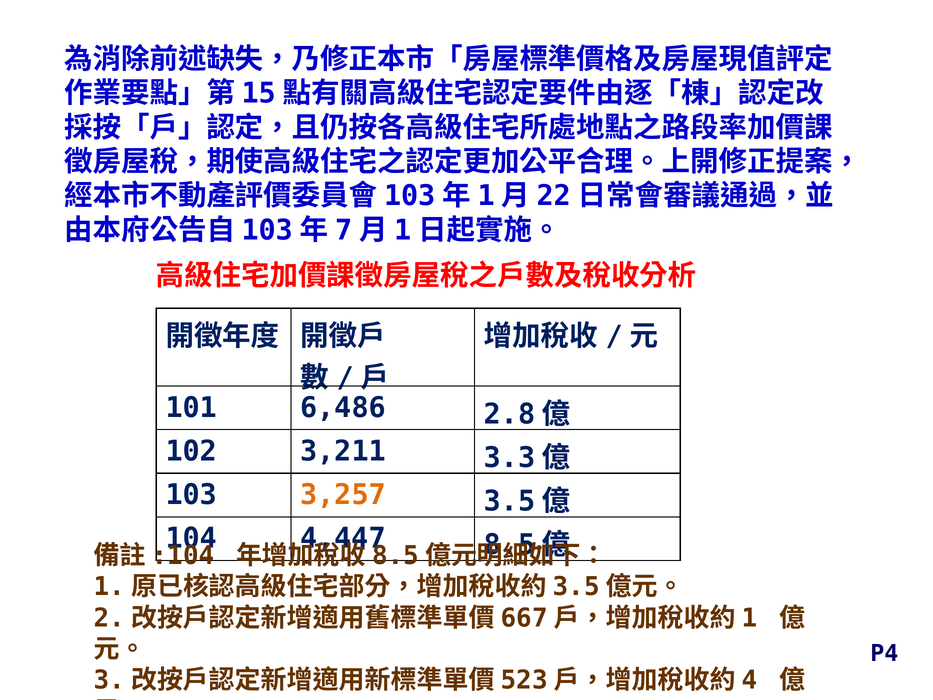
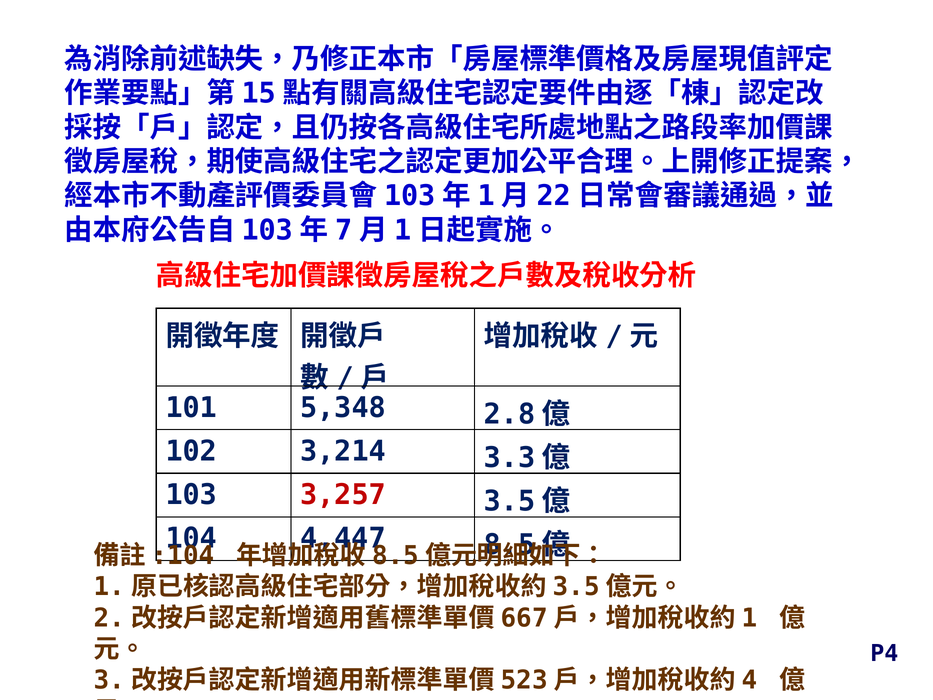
6,486: 6,486 -> 5,348
3,211: 3,211 -> 3,214
3,257 colour: orange -> red
